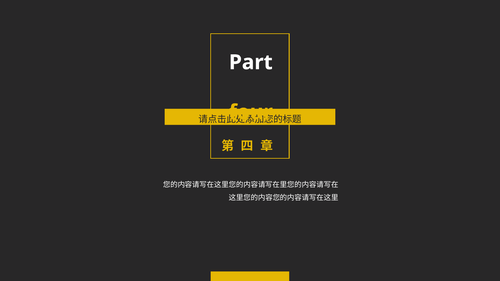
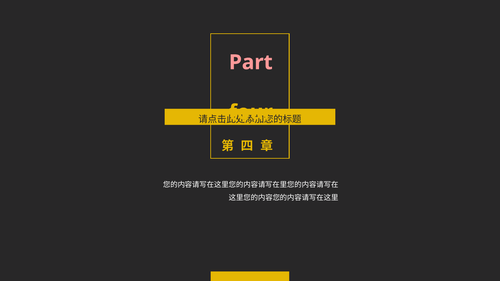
Part colour: white -> pink
